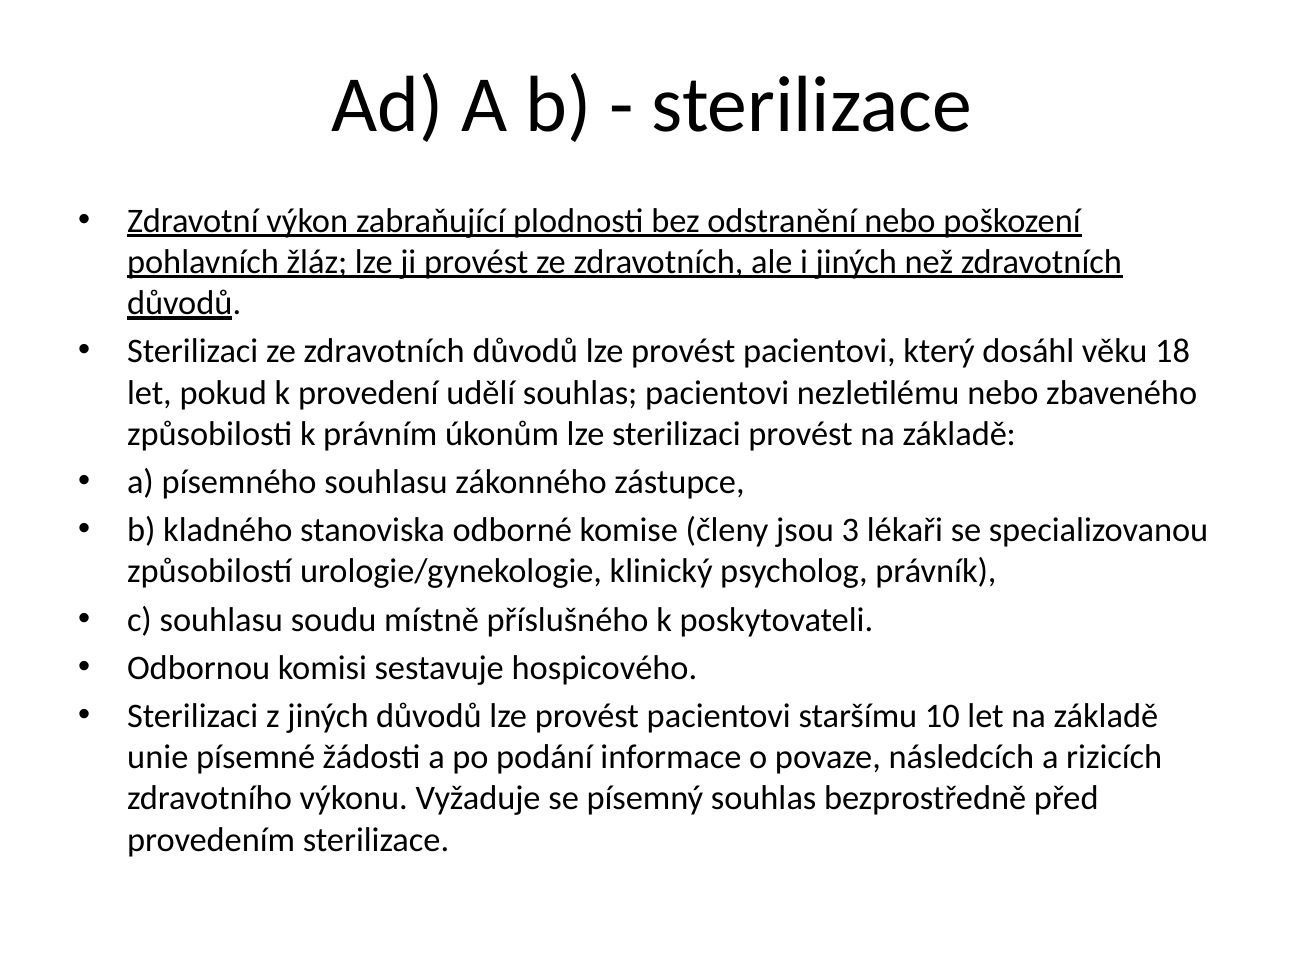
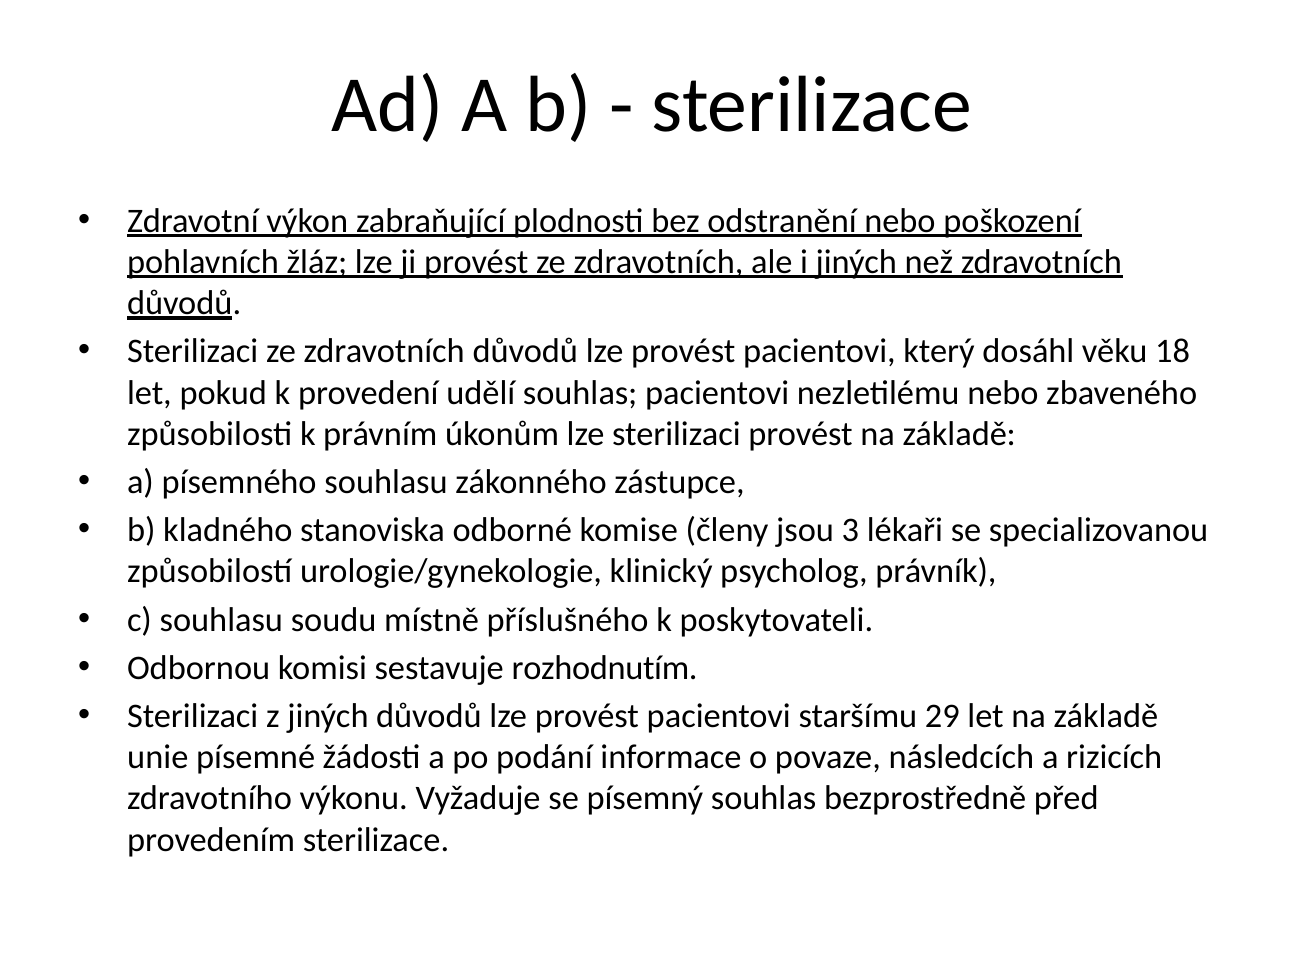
hospicového: hospicového -> rozhodnutím
10: 10 -> 29
